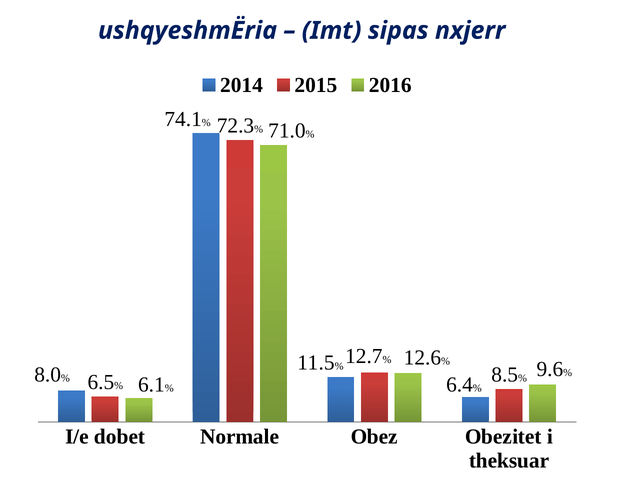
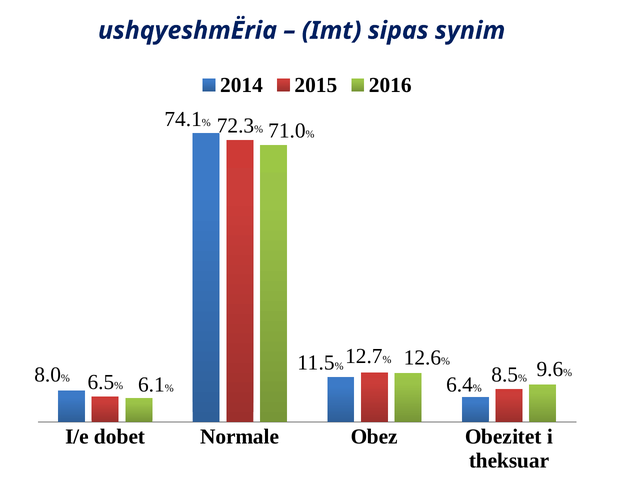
nxjerr: nxjerr -> synim
